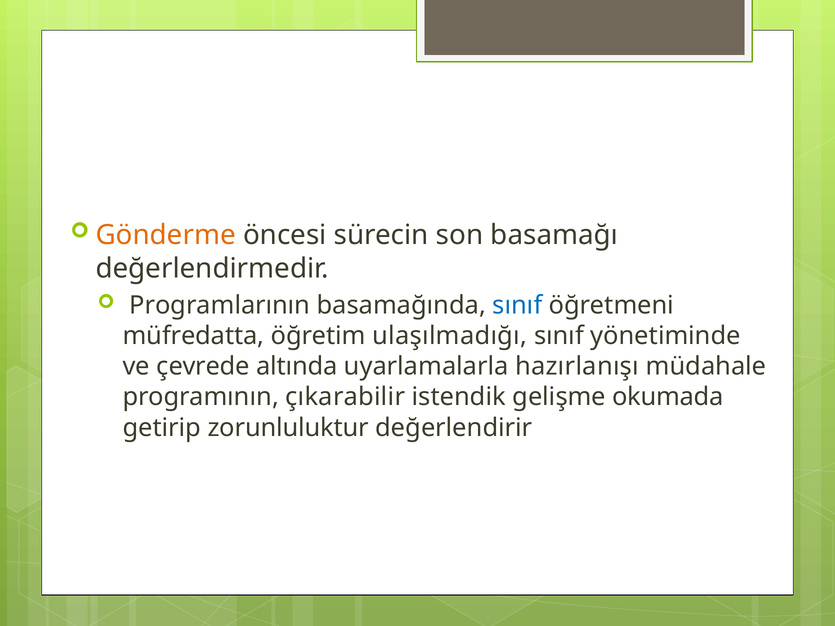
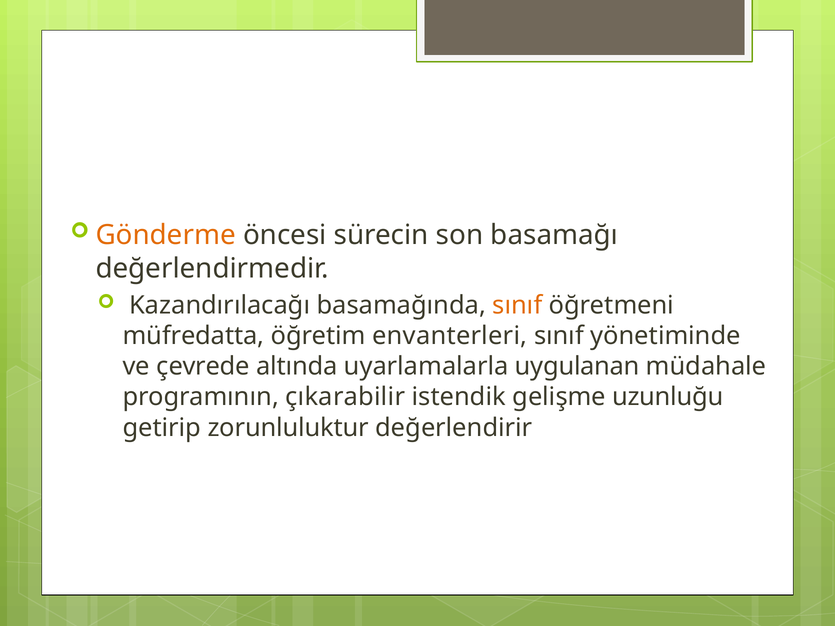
Programlarının: Programlarının -> Kazandırılacağı
sınıf at (517, 305) colour: blue -> orange
ulaşılmadığı: ulaşılmadığı -> envanterleri
hazırlanışı: hazırlanışı -> uygulanan
okumada: okumada -> uzunluğu
